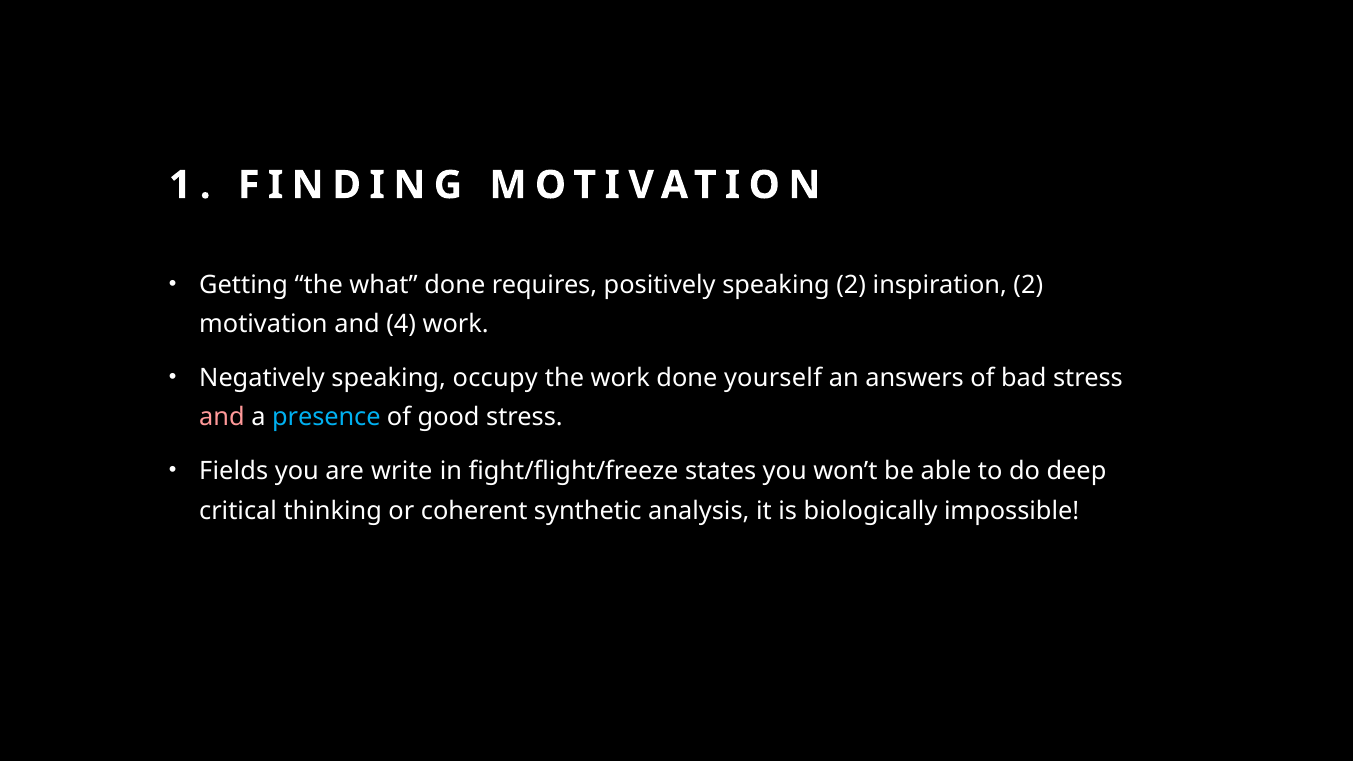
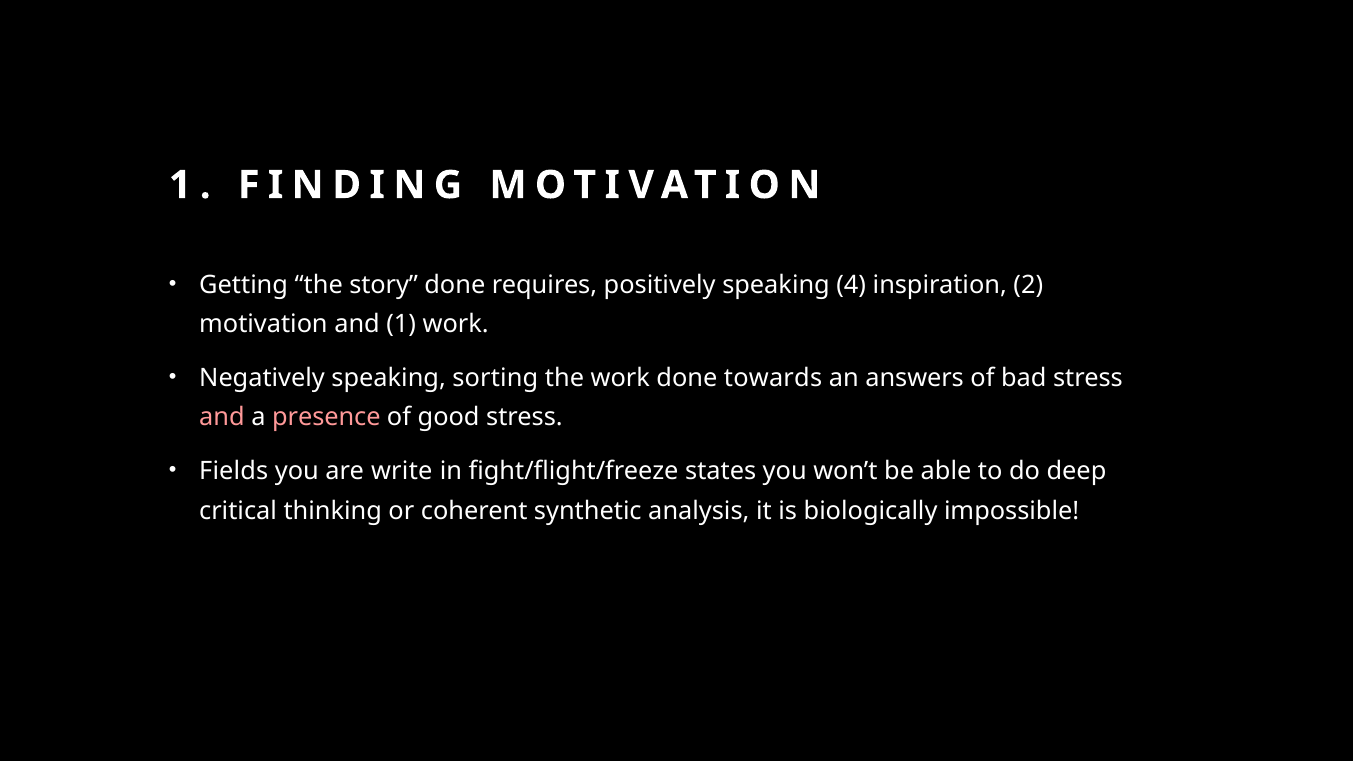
what: what -> story
speaking 2: 2 -> 4
and 4: 4 -> 1
occupy: occupy -> sorting
yourself: yourself -> towards
presence colour: light blue -> pink
